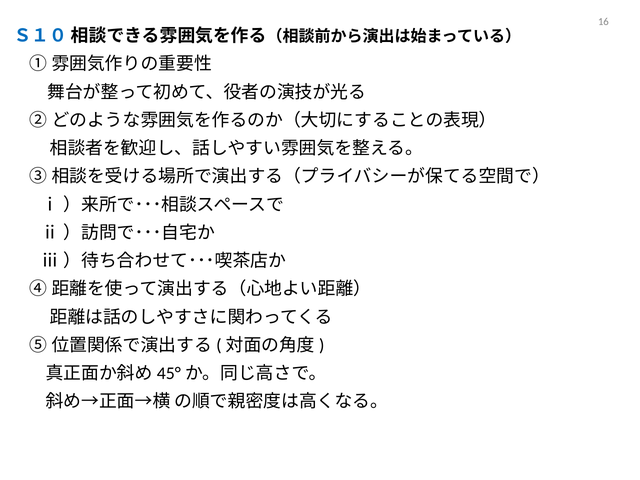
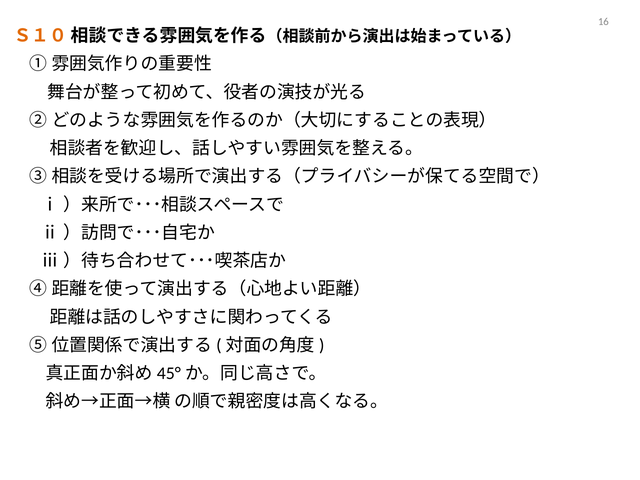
Ｓ１０ colour: blue -> orange
